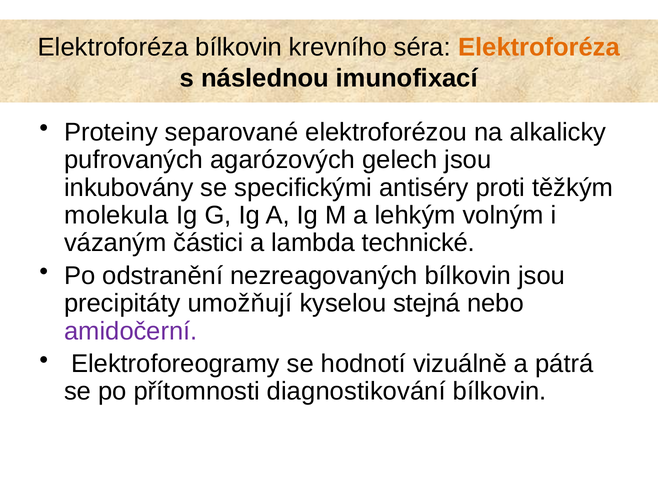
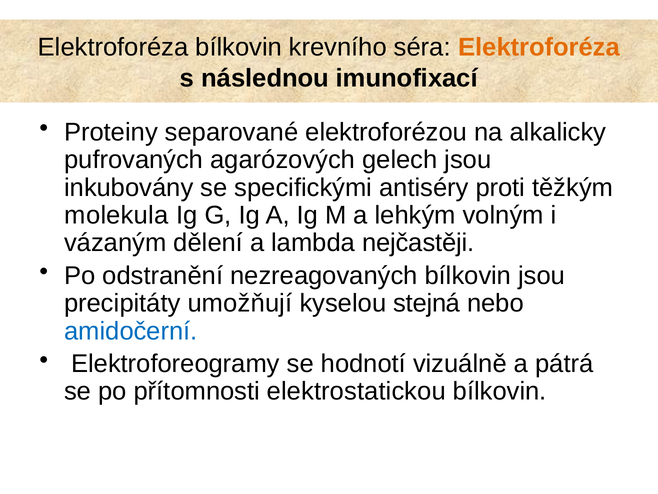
částici: částici -> dělení
technické: technické -> nejčastěji
amidočerní colour: purple -> blue
diagnostikování: diagnostikování -> elektrostatickou
